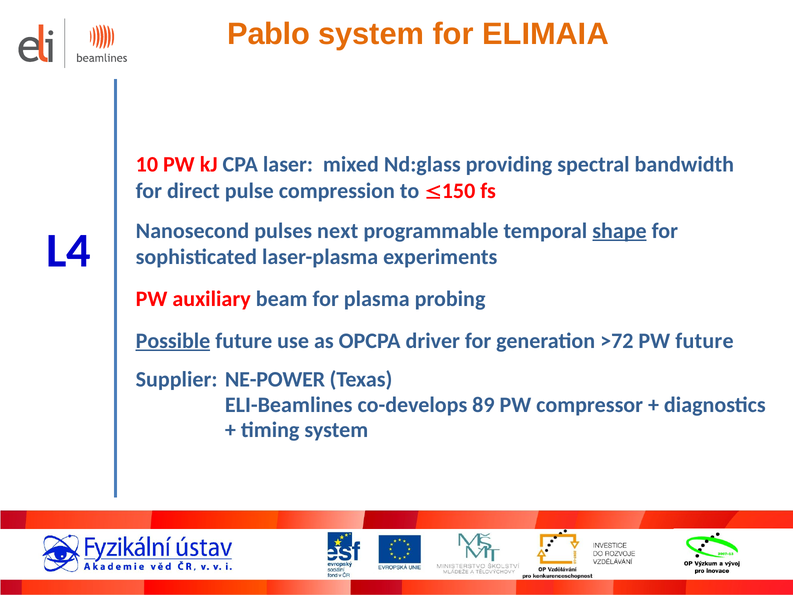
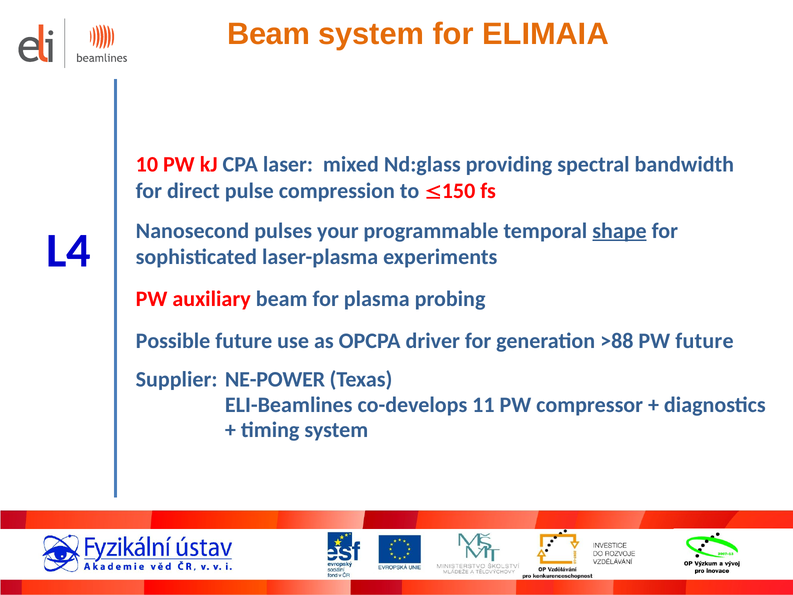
Pablo at (269, 34): Pablo -> Beam
next: next -> your
Possible underline: present -> none
>72: >72 -> >88
89: 89 -> 11
